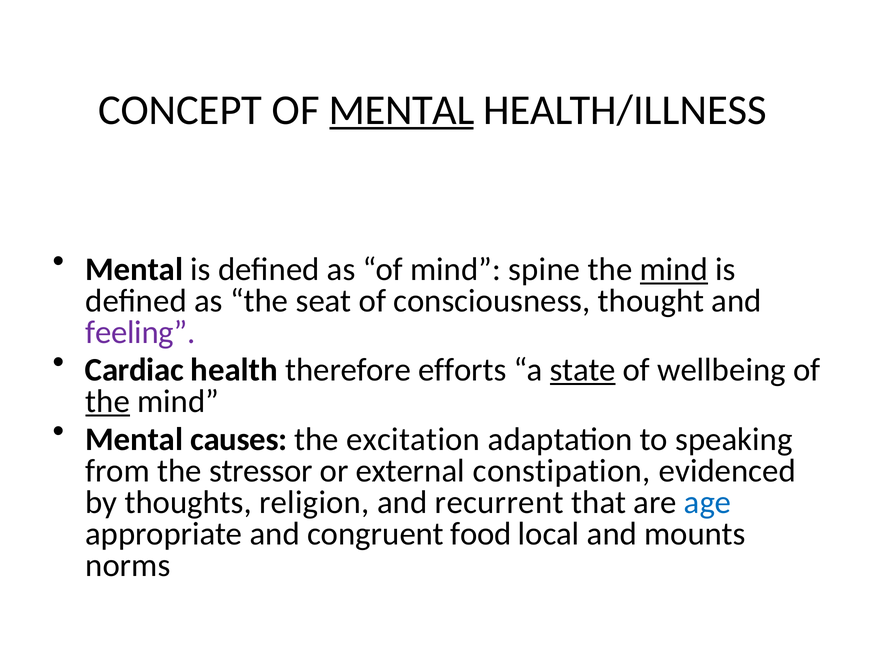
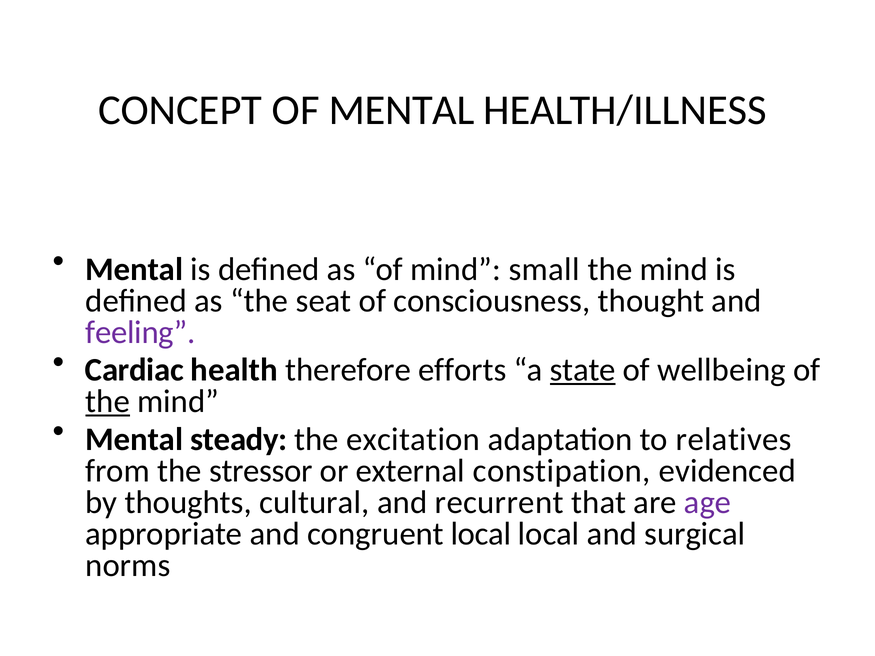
MENTAL at (402, 110) underline: present -> none
spine: spine -> small
mind at (674, 269) underline: present -> none
causes: causes -> steady
speaking: speaking -> relatives
religion: religion -> cultural
age colour: blue -> purple
congruent food: food -> local
mounts: mounts -> surgical
